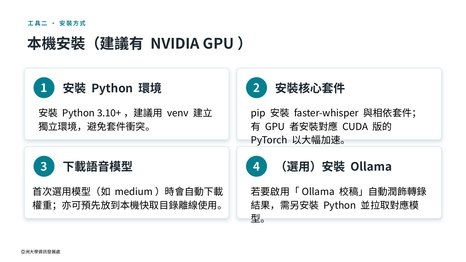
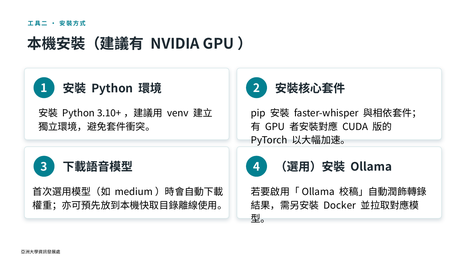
Python at (340, 206): Python -> Docker
